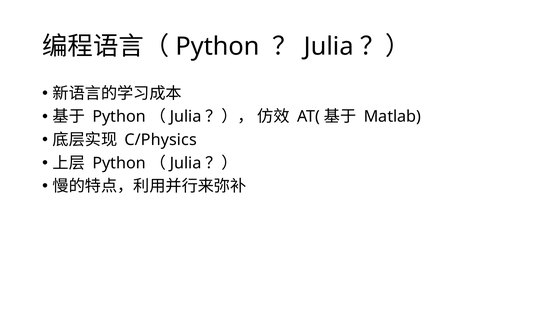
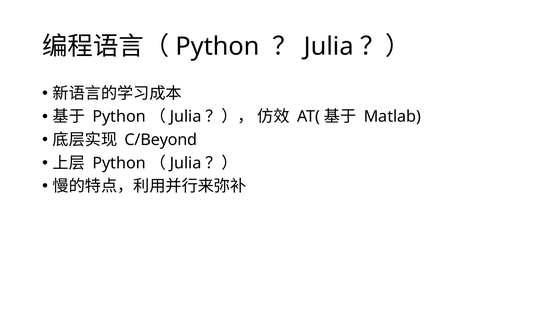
C/Physics: C/Physics -> C/Beyond
